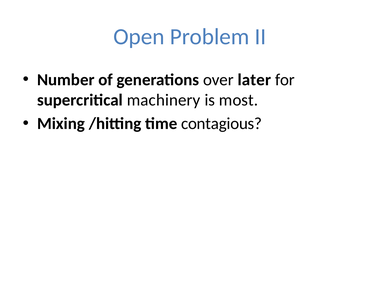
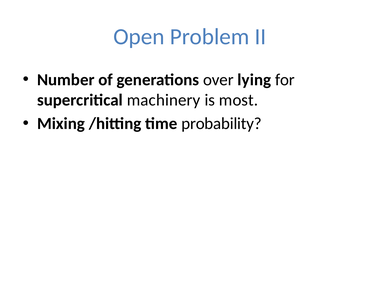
later: later -> lying
contagious: contagious -> probability
